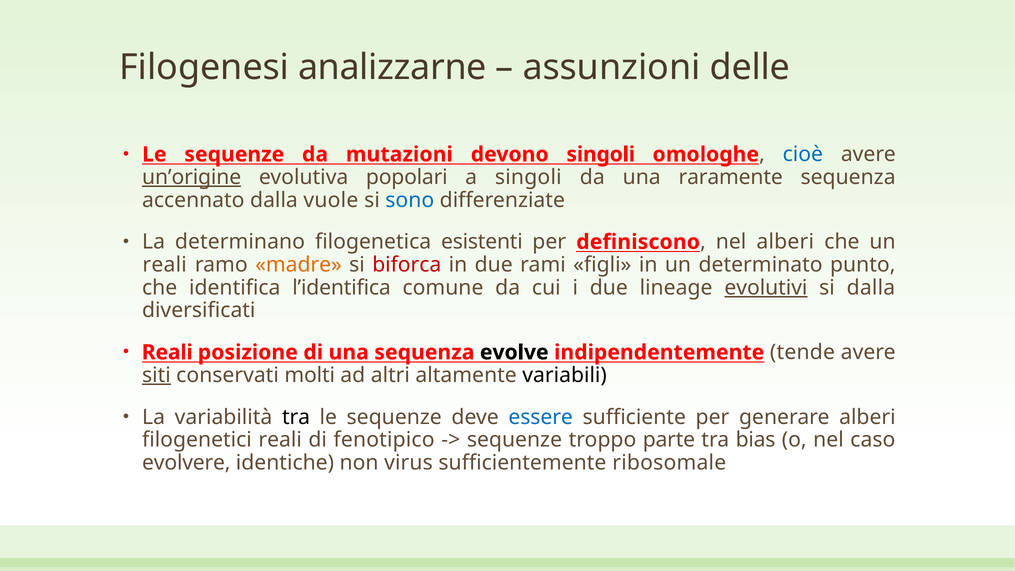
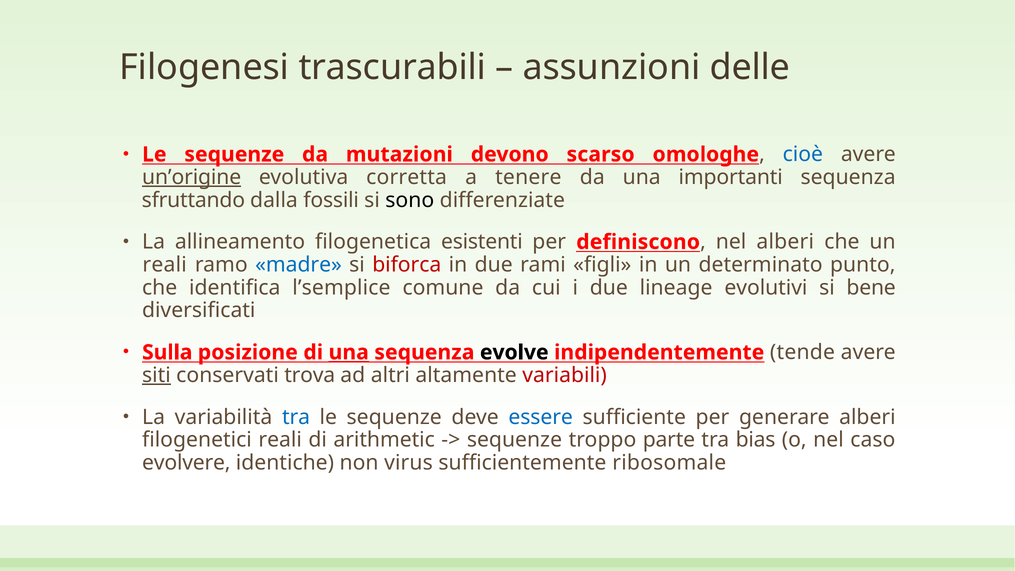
analizzarne: analizzarne -> trascurabili
devono singoli: singoli -> scarso
popolari: popolari -> corretta
a singoli: singoli -> tenere
raramente: raramente -> importanti
accennato: accennato -> sfruttando
vuole: vuole -> fossili
sono colour: blue -> black
determinano: determinano -> allineamento
madre colour: orange -> blue
l’identifica: l’identifica -> l’semplice
evolutivi underline: present -> none
si dalla: dalla -> bene
Reali at (167, 352): Reali -> Sulla
una at (349, 352) underline: none -> present
molti: molti -> trova
variabili colour: black -> red
tra at (296, 417) colour: black -> blue
fenotipico: fenotipico -> arithmetic
